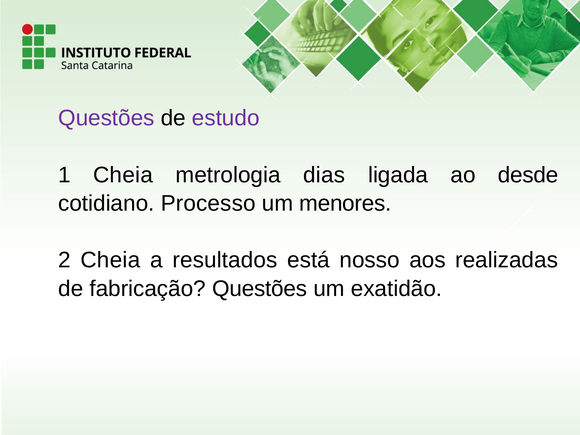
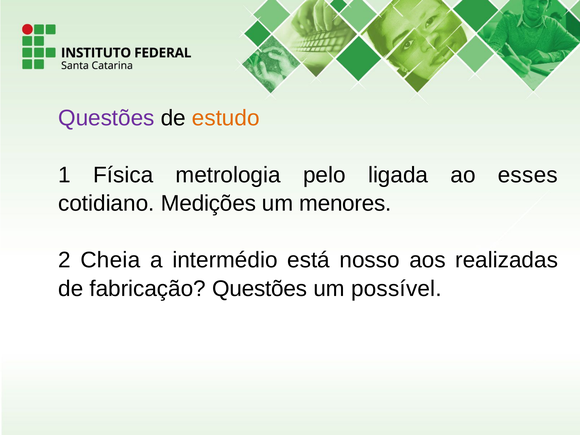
estudo colour: purple -> orange
1 Cheia: Cheia -> Física
dias: dias -> pelo
desde: desde -> esses
Processo: Processo -> Medições
resultados: resultados -> intermédio
exatidão: exatidão -> possível
